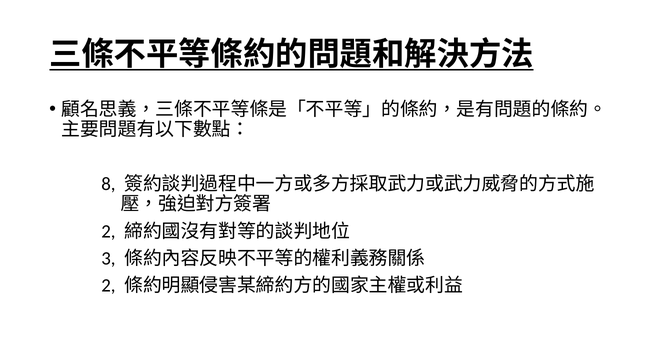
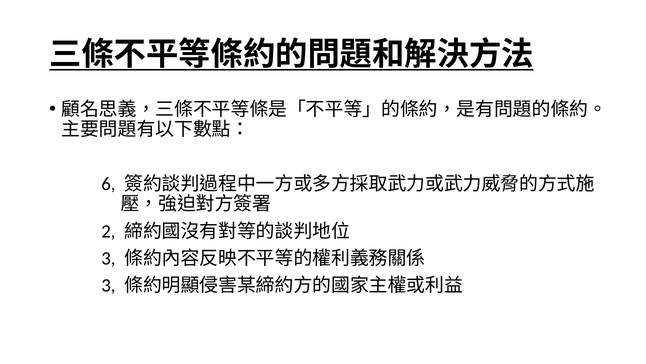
8: 8 -> 6
2 at (108, 285): 2 -> 3
